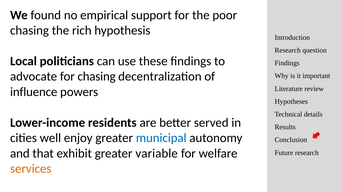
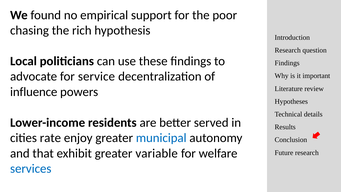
for chasing: chasing -> service
well: well -> rate
services colour: orange -> blue
